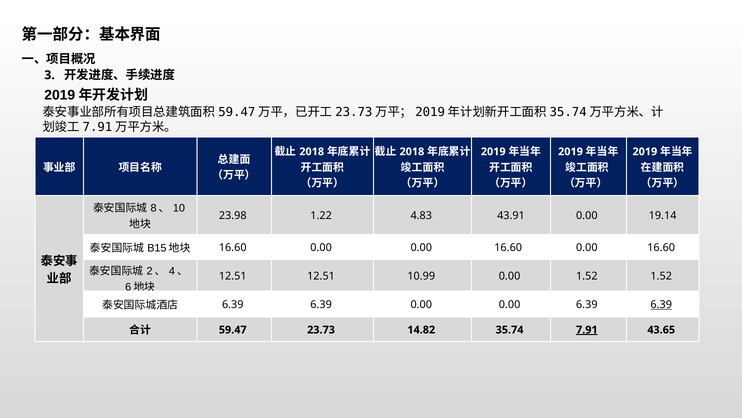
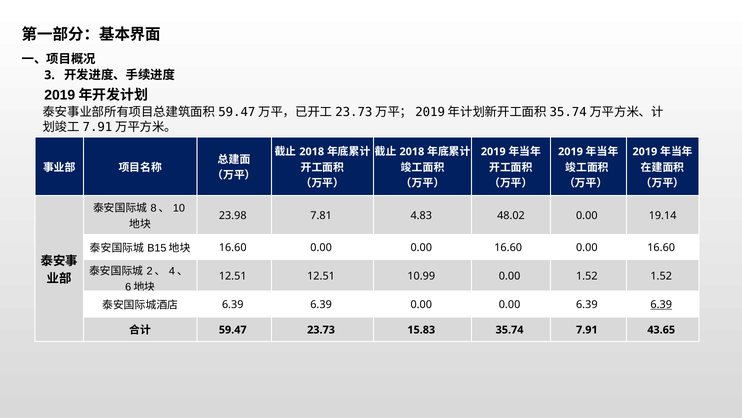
1.22: 1.22 -> 7.81
43.91: 43.91 -> 48.02
14.82: 14.82 -> 15.83
7.91 underline: present -> none
